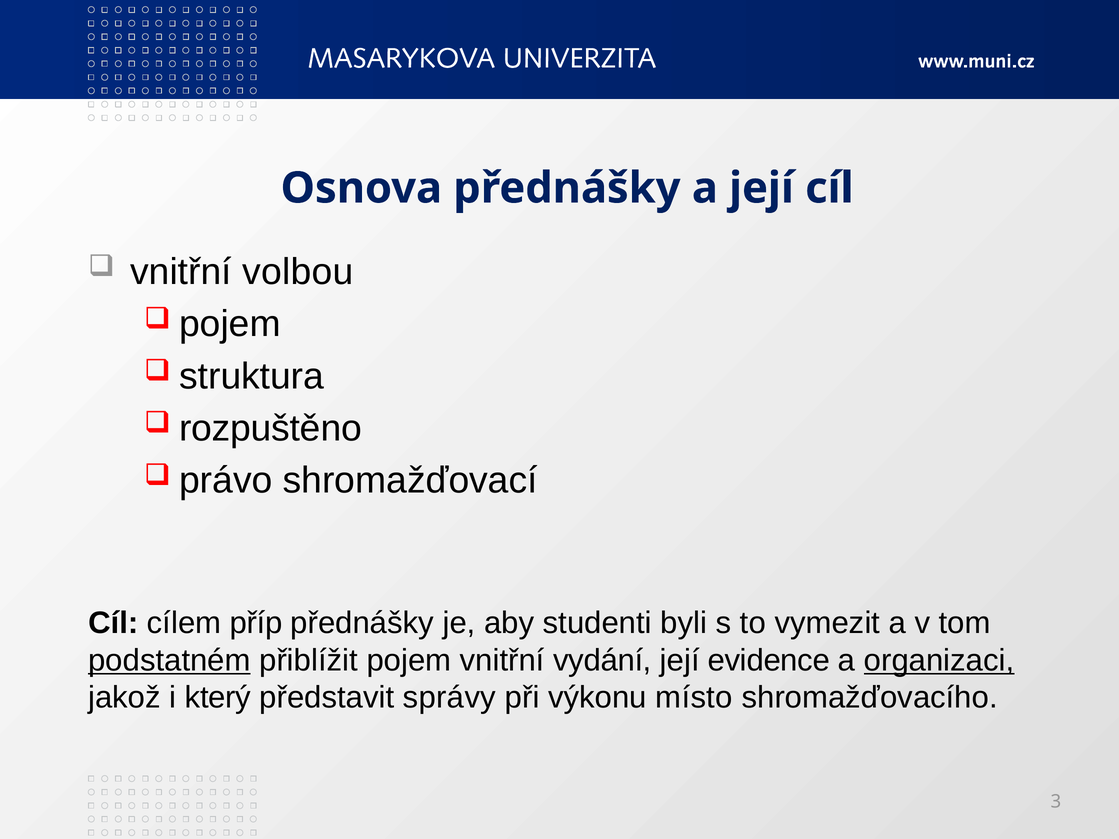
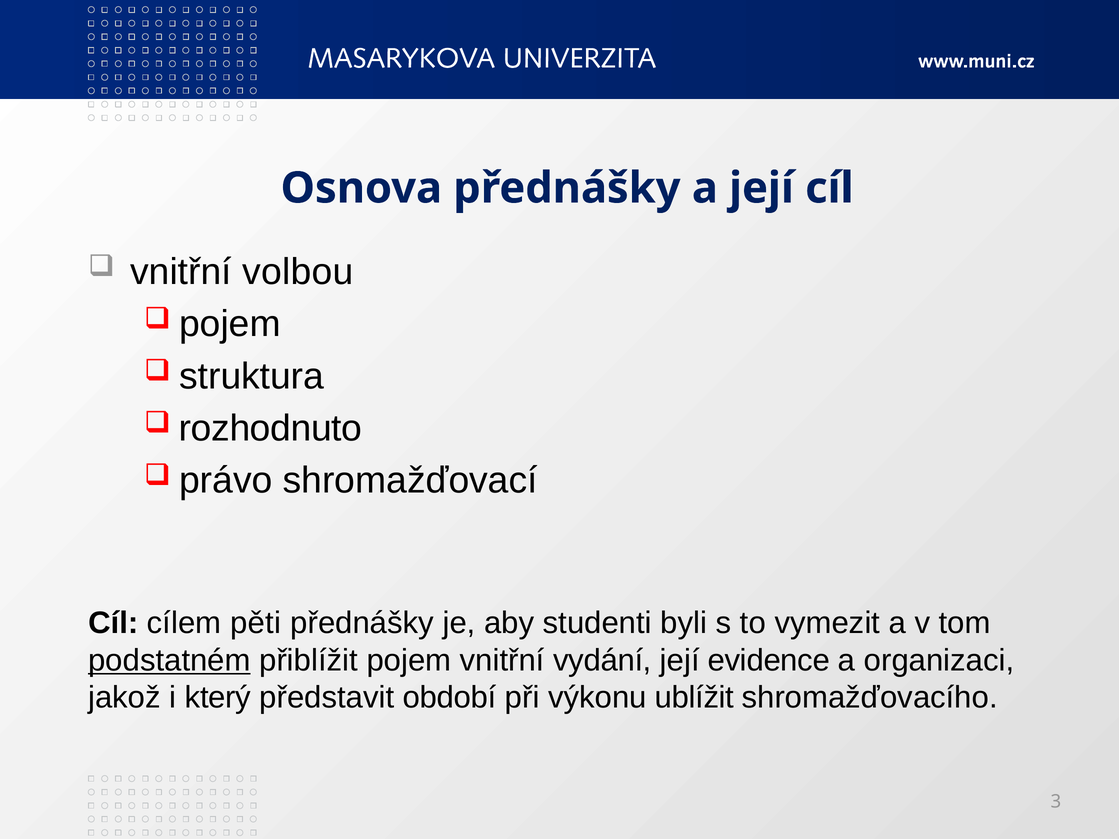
rozpuštěno: rozpuštěno -> rozhodnuto
příp: příp -> pěti
organizaci underline: present -> none
správy: správy -> období
místo: místo -> ublížit
